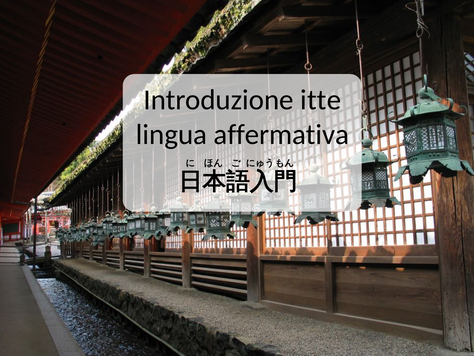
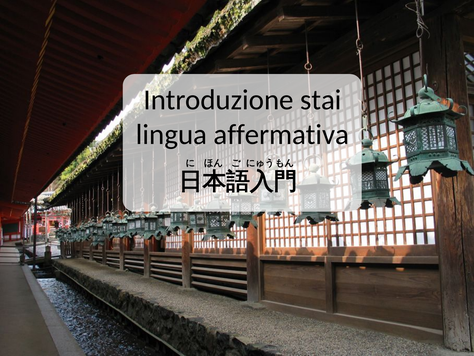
itte: itte -> stai
